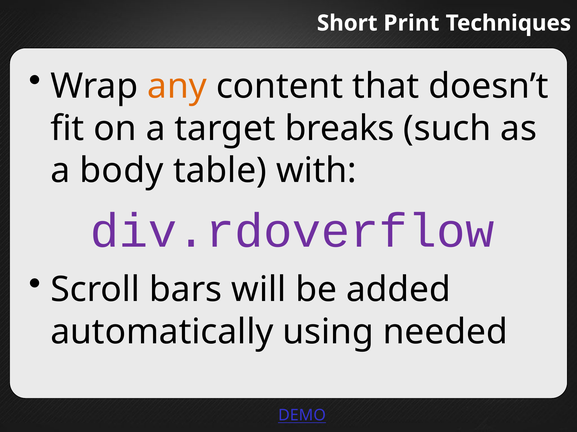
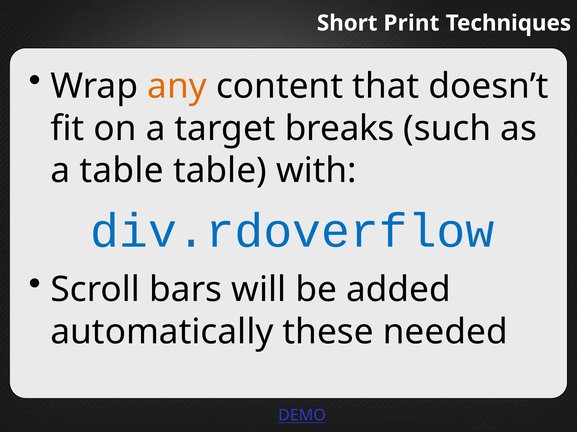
a body: body -> table
div.rdoverflow colour: purple -> blue
using: using -> these
